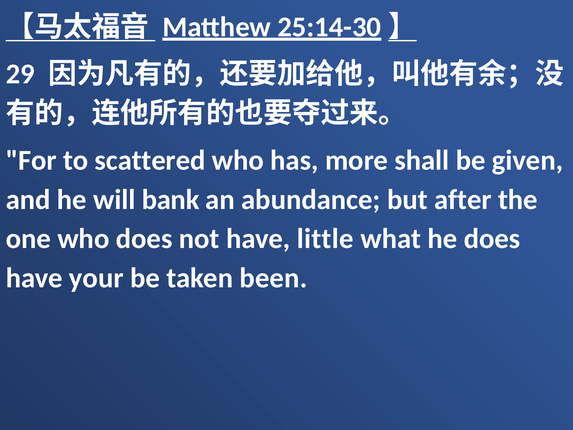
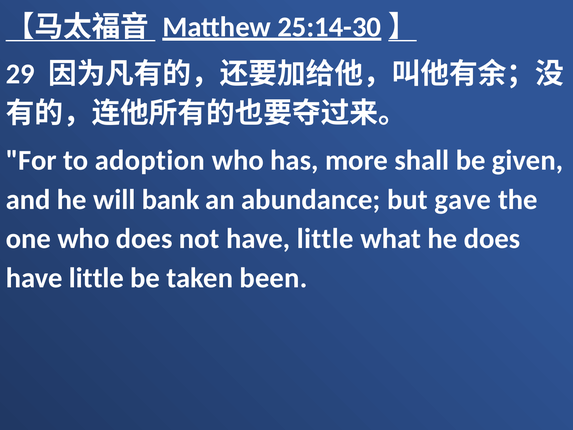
scattered: scattered -> adoption
after: after -> gave
your at (96, 278): your -> little
